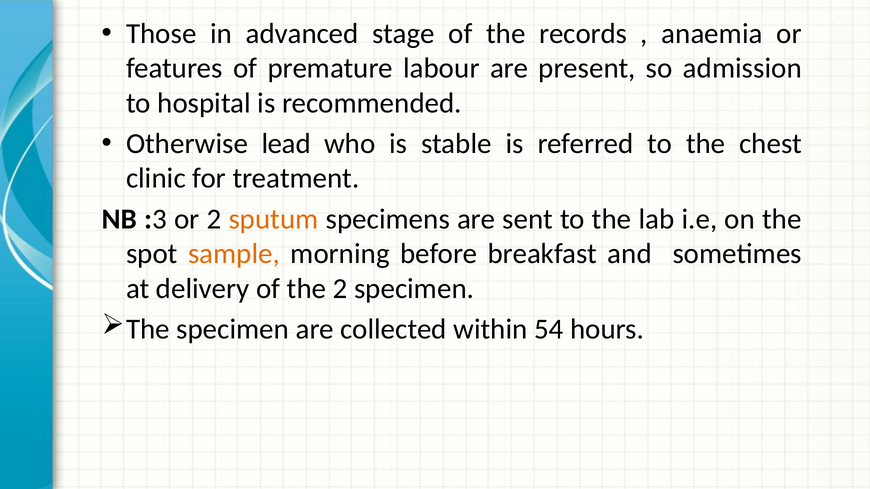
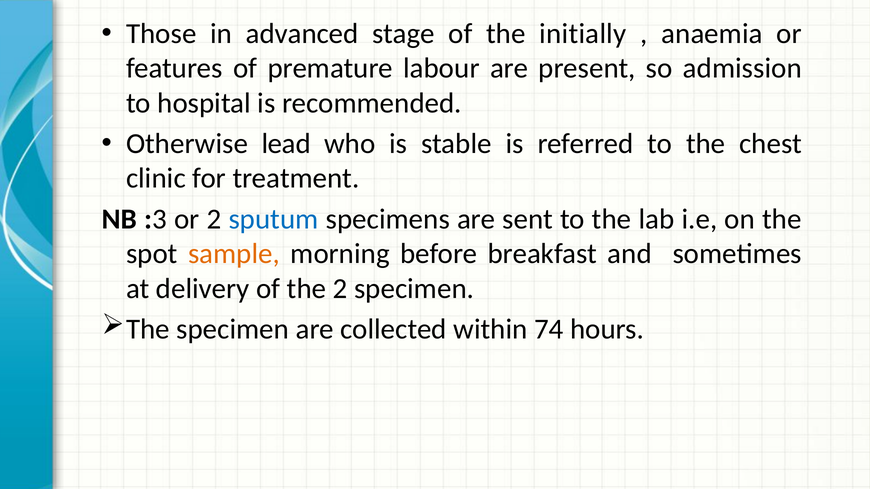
records: records -> initially
sputum colour: orange -> blue
54: 54 -> 74
